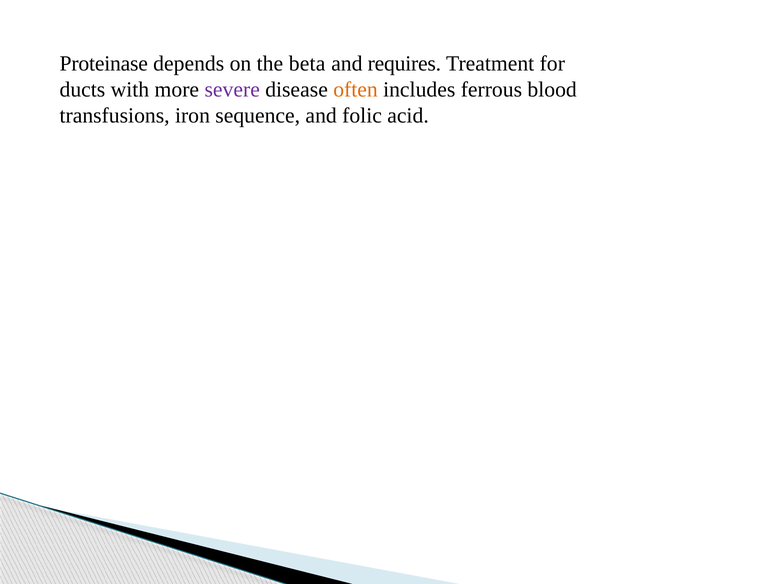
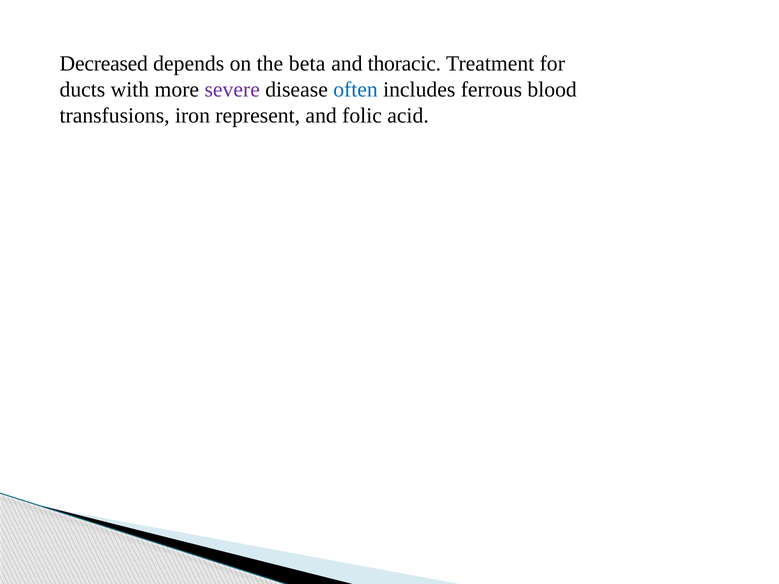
Proteinase: Proteinase -> Decreased
requires: requires -> thoracic
often colour: orange -> blue
sequence: sequence -> represent
